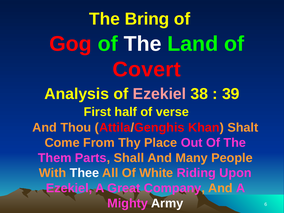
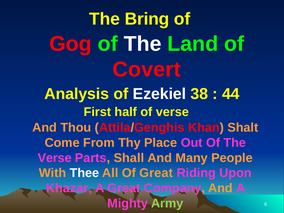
Ezekiel at (159, 94) colour: pink -> white
39: 39 -> 44
Them at (55, 158): Them -> Verse
Of White: White -> Great
Ezekiel at (69, 188): Ezekiel -> Khazar
Army colour: white -> light green
